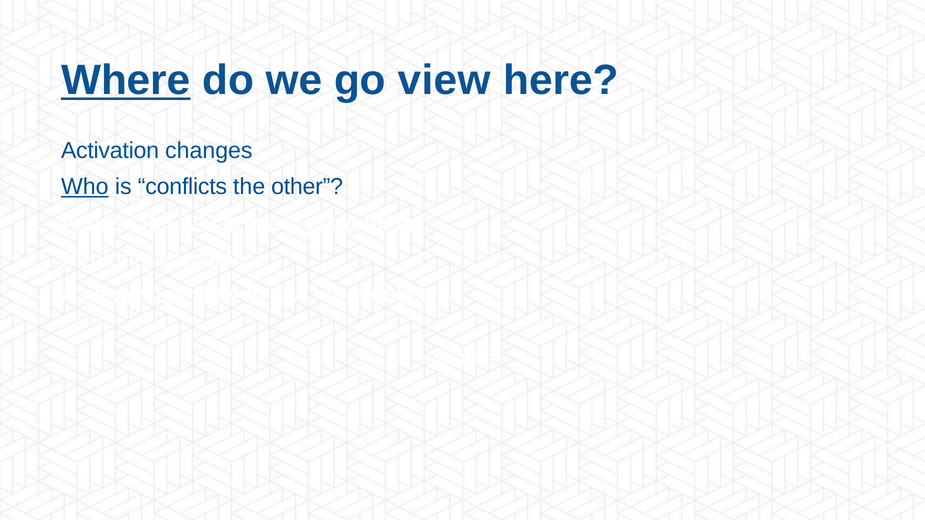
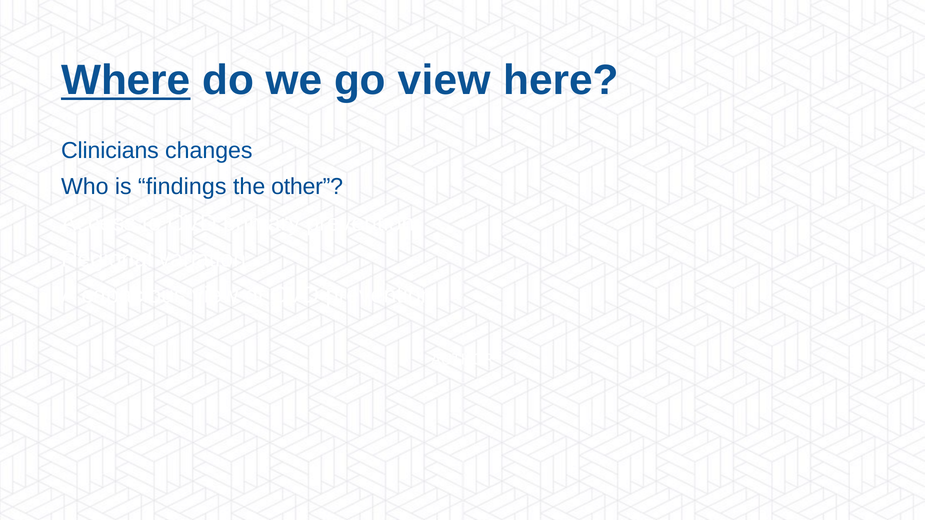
Activation: Activation -> Clinicians
Who underline: present -> none
conflicts: conflicts -> findings
